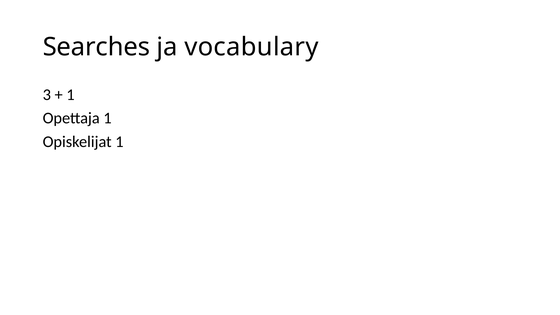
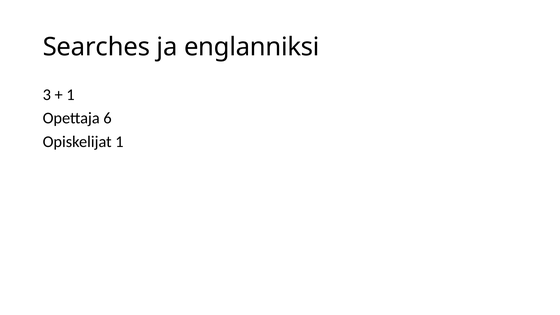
vocabulary: vocabulary -> englanniksi
Opettaja 1: 1 -> 6
